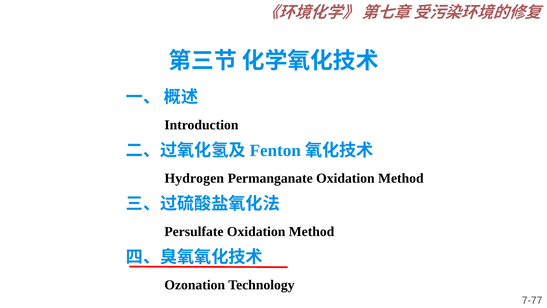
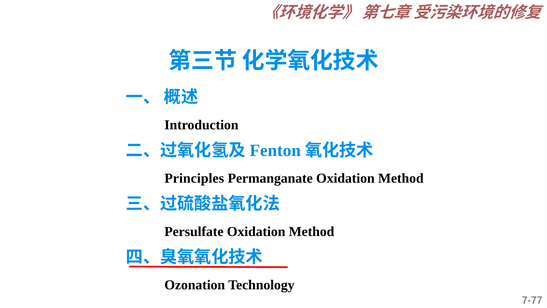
Hydrogen: Hydrogen -> Principles
